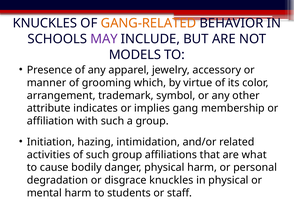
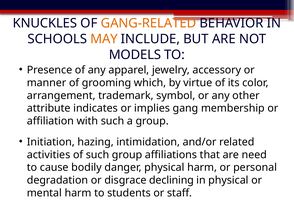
MAY colour: purple -> orange
what: what -> need
disgrace knuckles: knuckles -> declining
